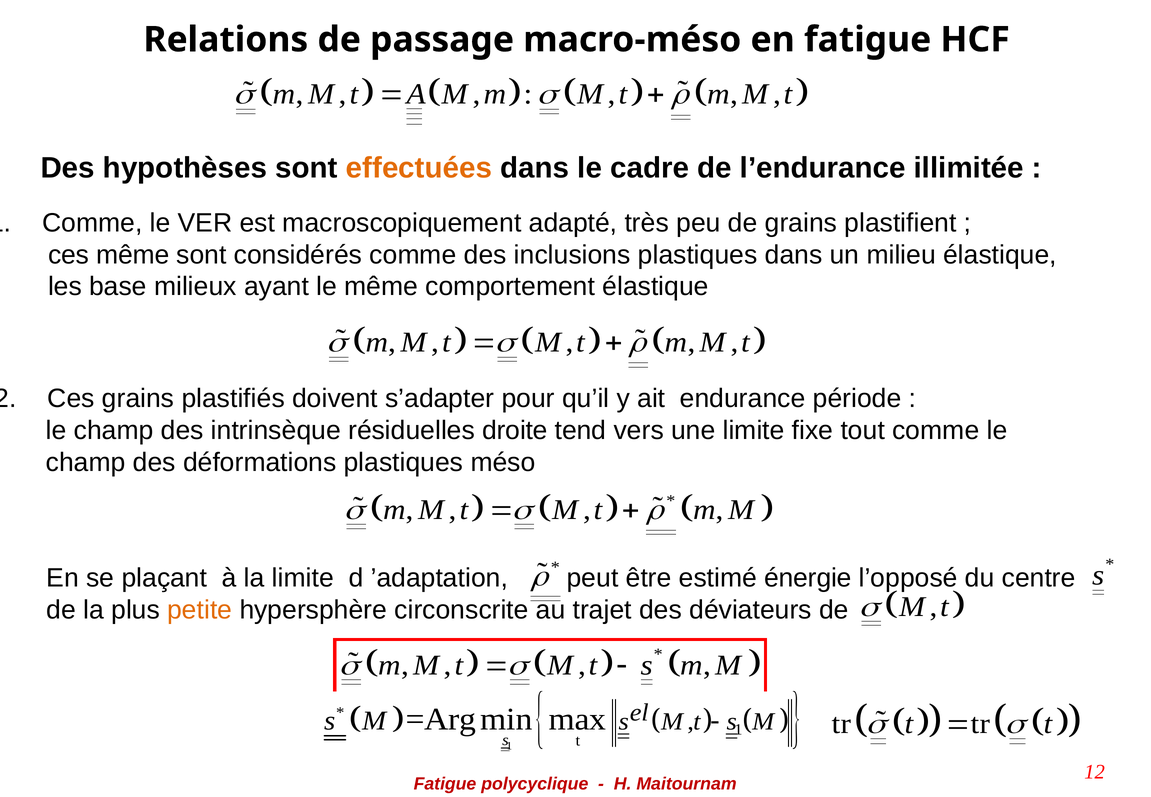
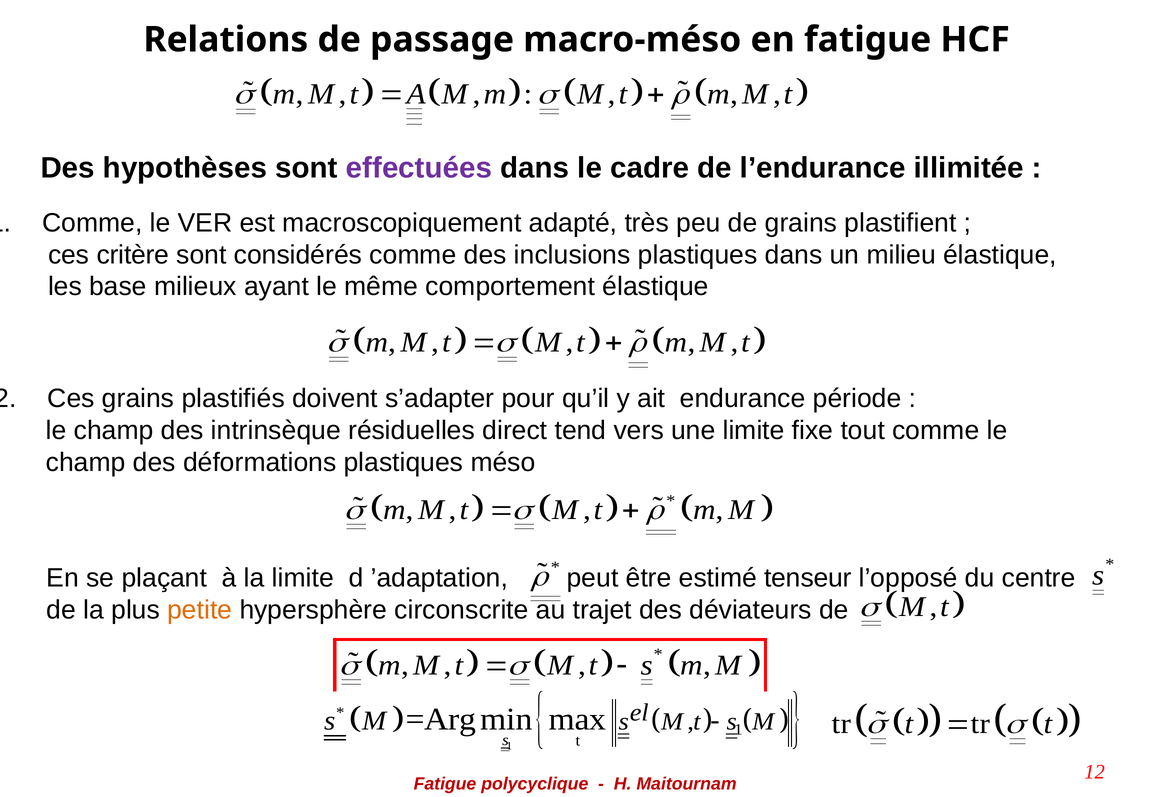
effectuées colour: orange -> purple
ces même: même -> critère
droite: droite -> direct
énergie: énergie -> tenseur
